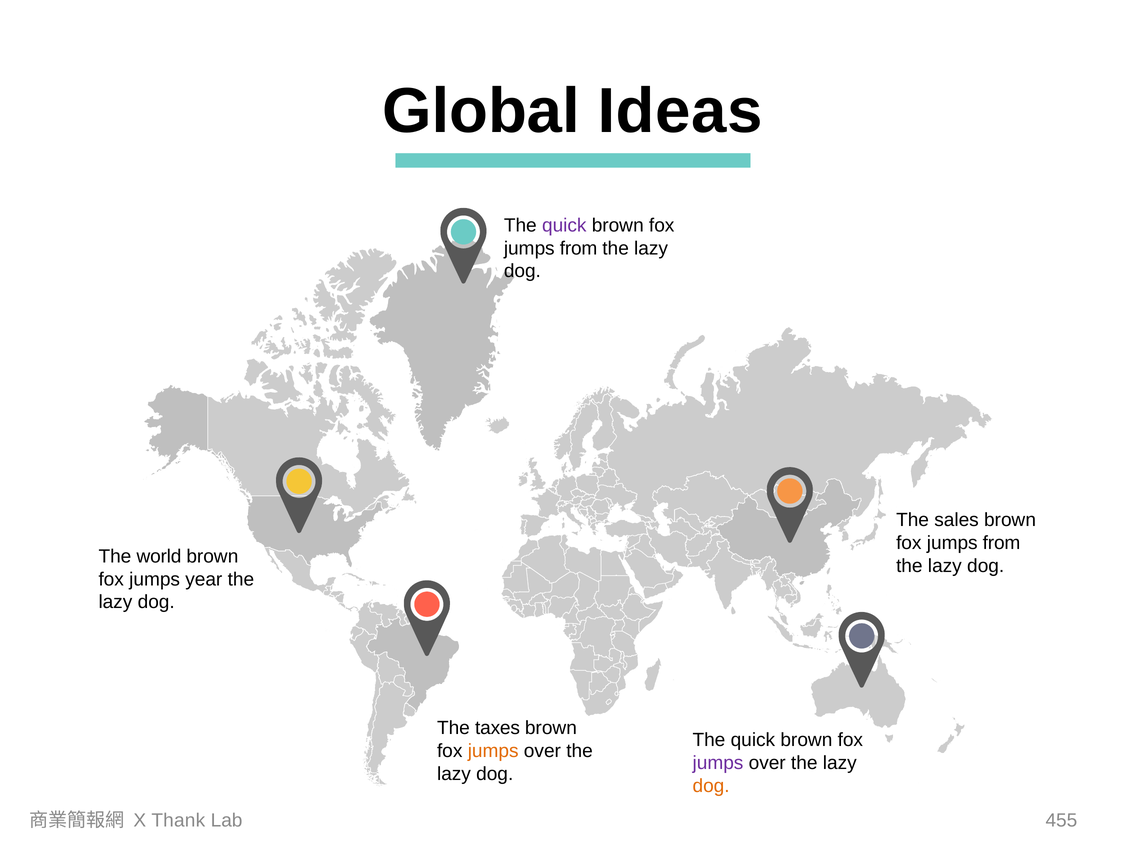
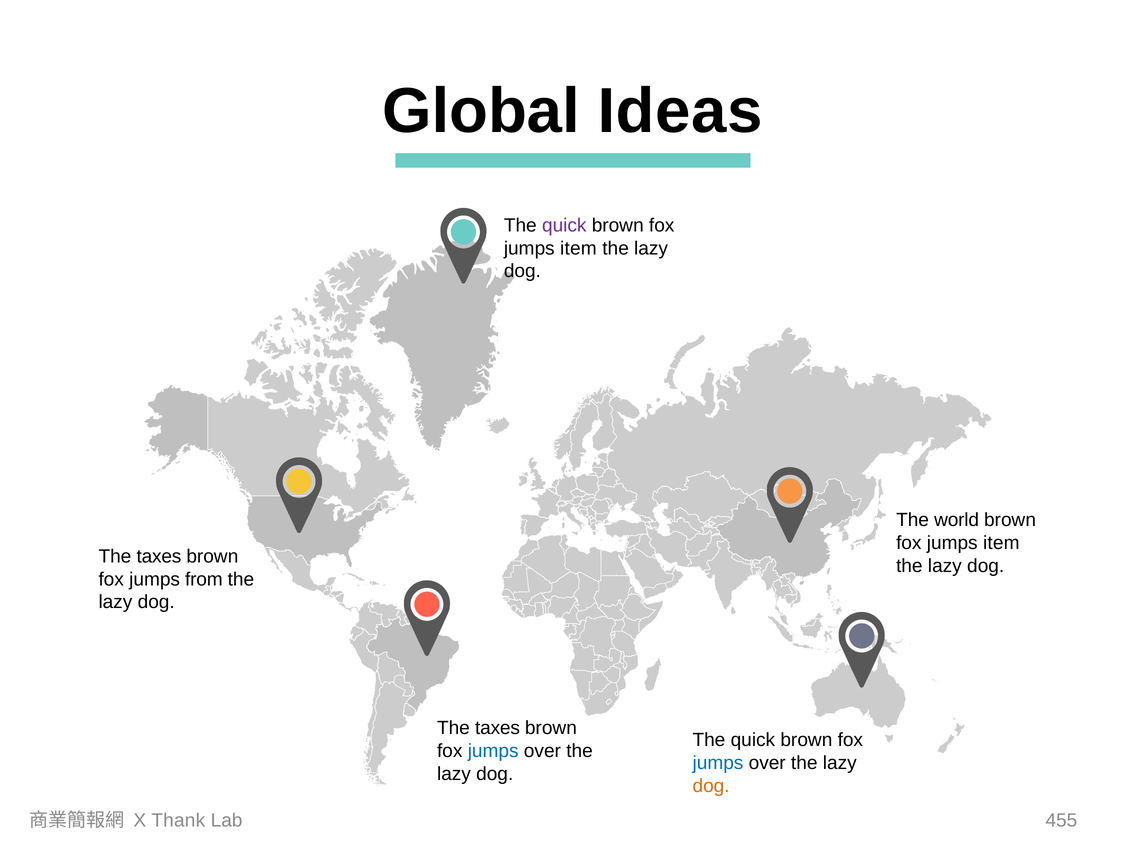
from at (579, 248): from -> item
sales: sales -> world
from at (1002, 543): from -> item
world at (159, 557): world -> taxes
year: year -> from
jumps at (493, 751) colour: orange -> blue
jumps at (718, 764) colour: purple -> blue
